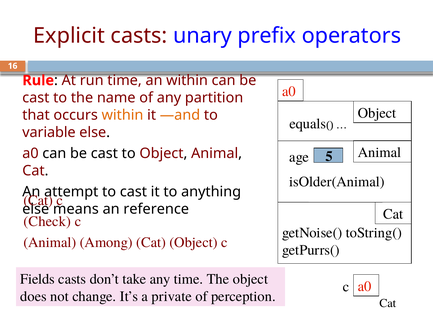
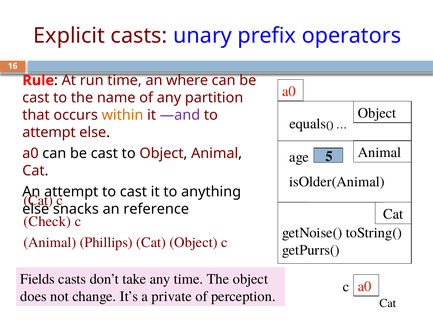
an within: within -> where
—and colour: orange -> purple
variable at (49, 132): variable -> attempt
means: means -> snacks
Among: Among -> Phillips
